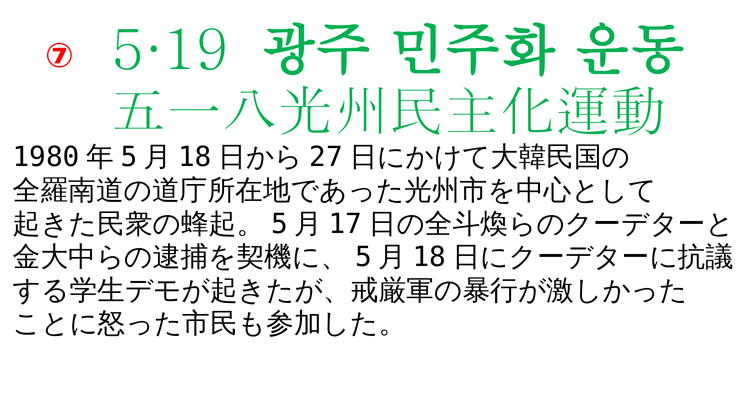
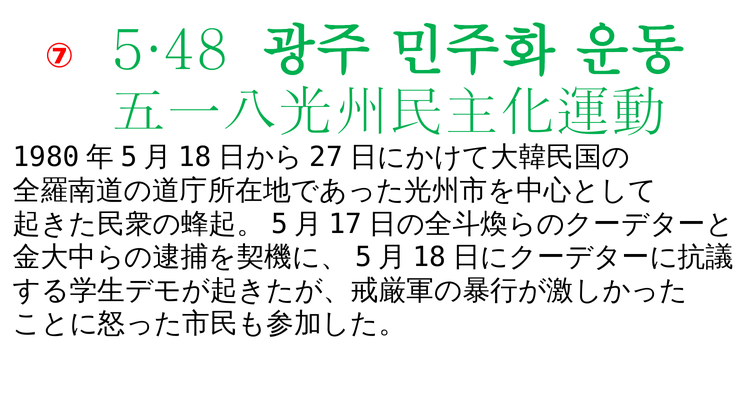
5·19: 5·19 -> 5·48
